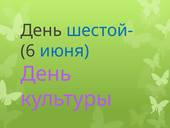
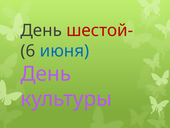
шестой- colour: blue -> red
